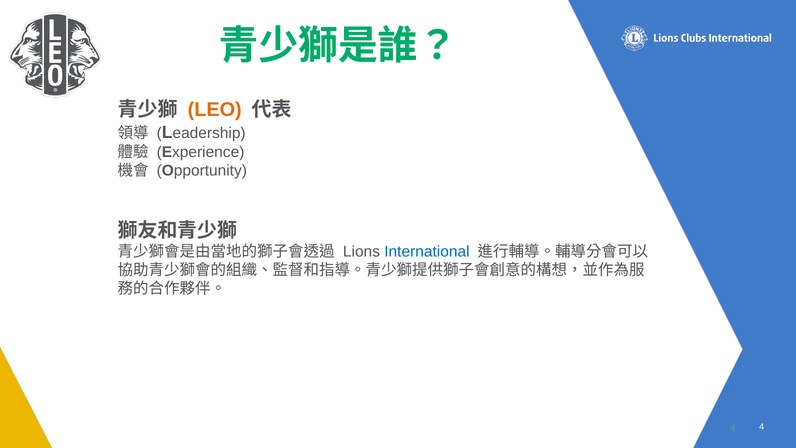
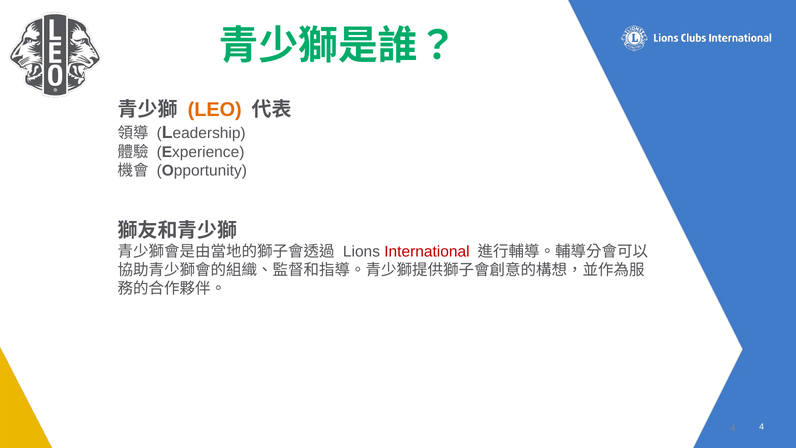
International colour: blue -> red
